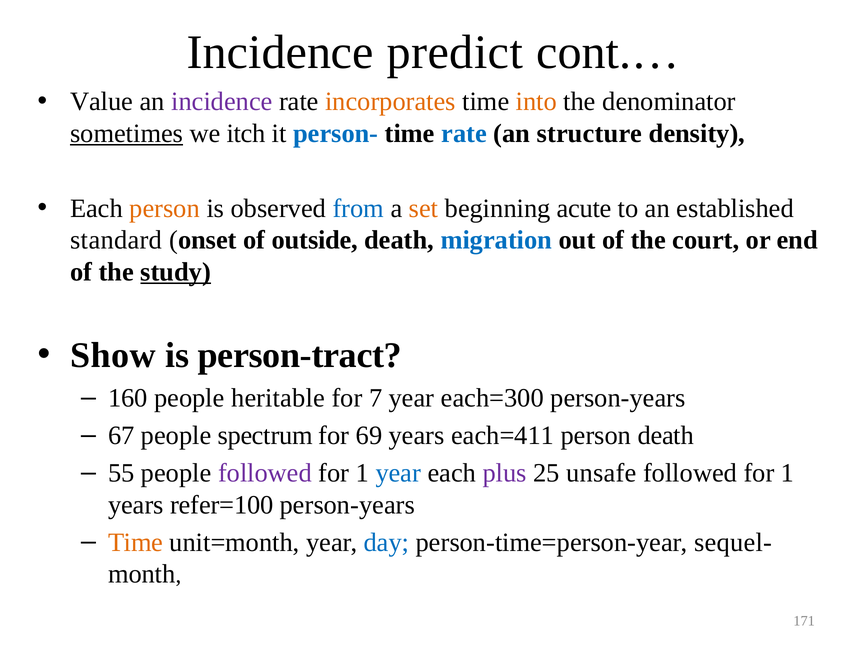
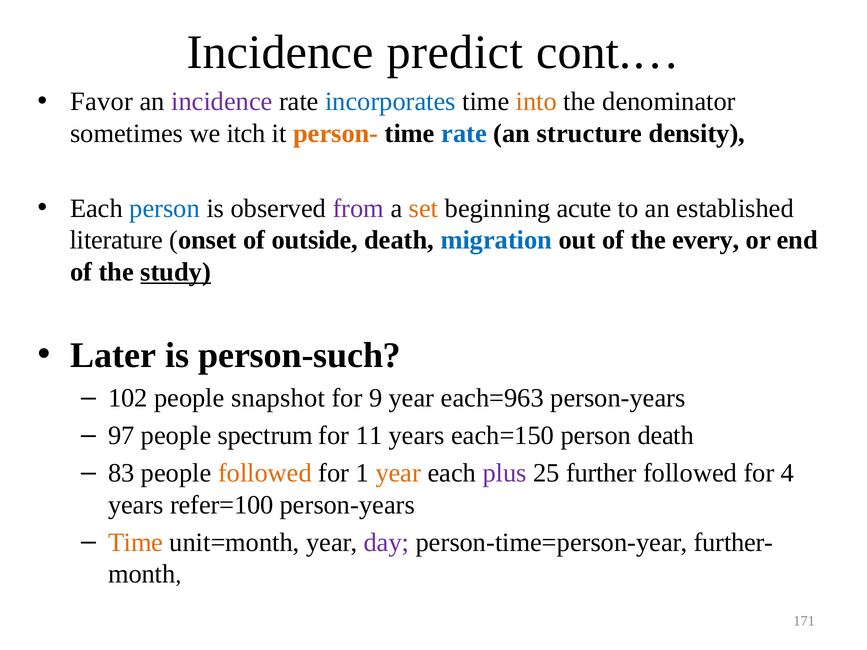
Value: Value -> Favor
incorporates colour: orange -> blue
sometimes underline: present -> none
person- colour: blue -> orange
person at (165, 208) colour: orange -> blue
from colour: blue -> purple
standard: standard -> literature
court: court -> every
Show: Show -> Later
person-tract: person-tract -> person-such
160: 160 -> 102
heritable: heritable -> snapshot
7: 7 -> 9
each=300: each=300 -> each=963
67: 67 -> 97
69: 69 -> 11
each=411: each=411 -> each=150
55: 55 -> 83
followed at (265, 473) colour: purple -> orange
year at (398, 473) colour: blue -> orange
unsafe: unsafe -> further
1 at (788, 473): 1 -> 4
day colour: blue -> purple
sequel-: sequel- -> further-
